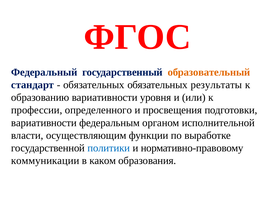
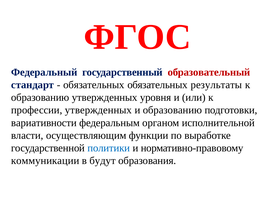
образовательный colour: orange -> red
образованию вариативности: вариативности -> утвержденных
профессии определенного: определенного -> утвержденных
и просвещения: просвещения -> образованию
каком: каком -> будут
